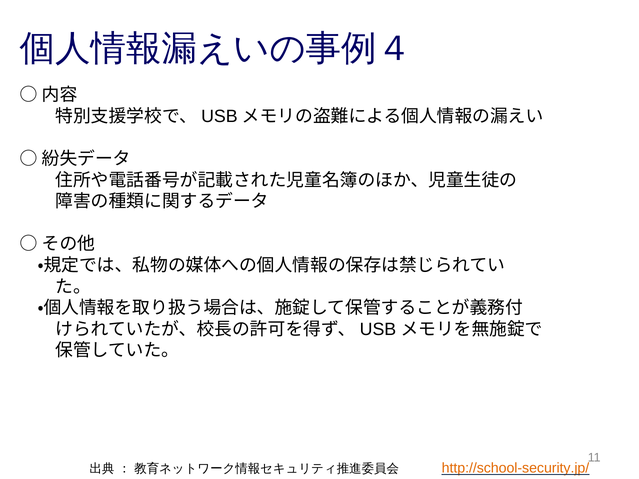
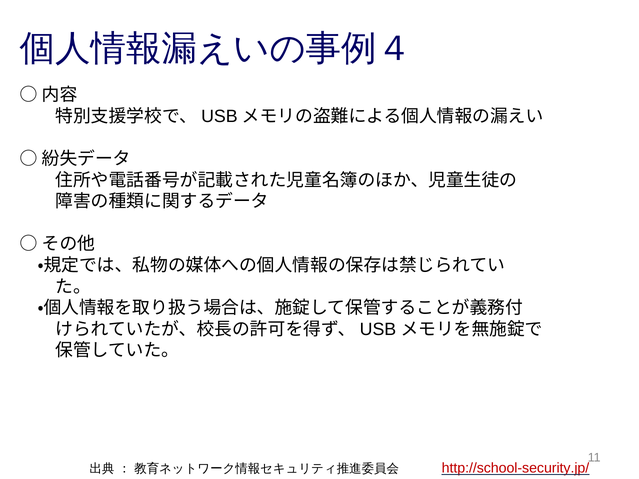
http://school-security.jp/ colour: orange -> red
